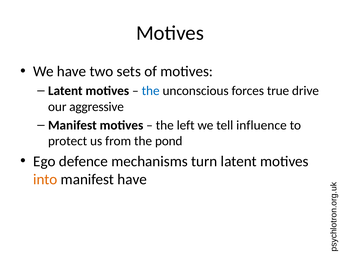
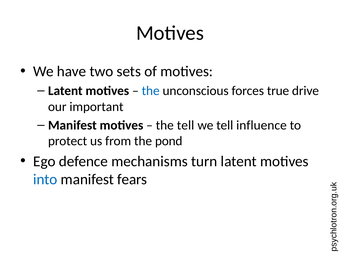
aggressive: aggressive -> important
the left: left -> tell
into colour: orange -> blue
manifest have: have -> fears
